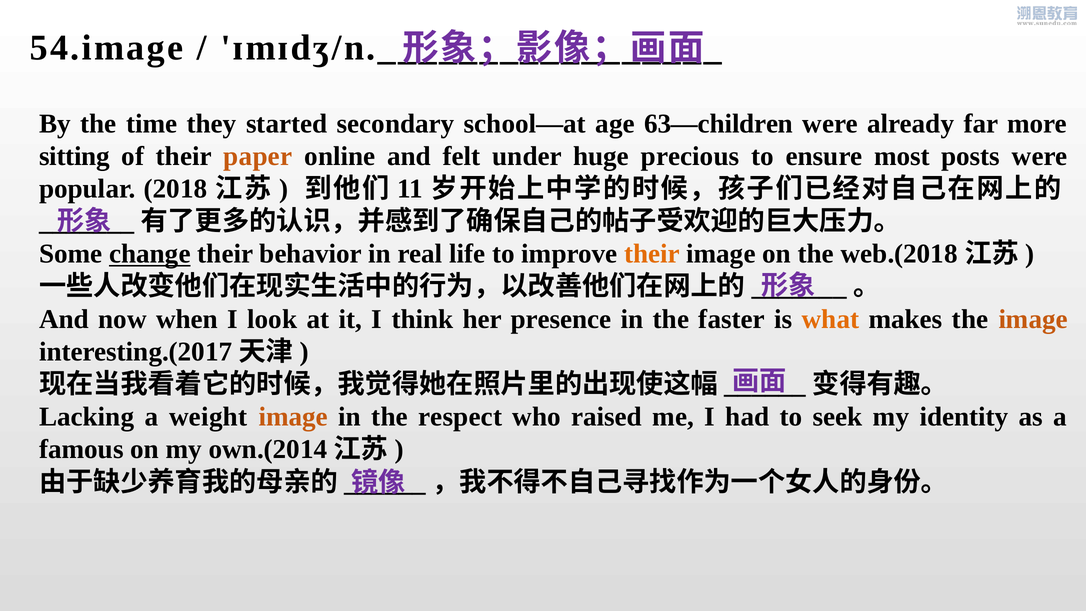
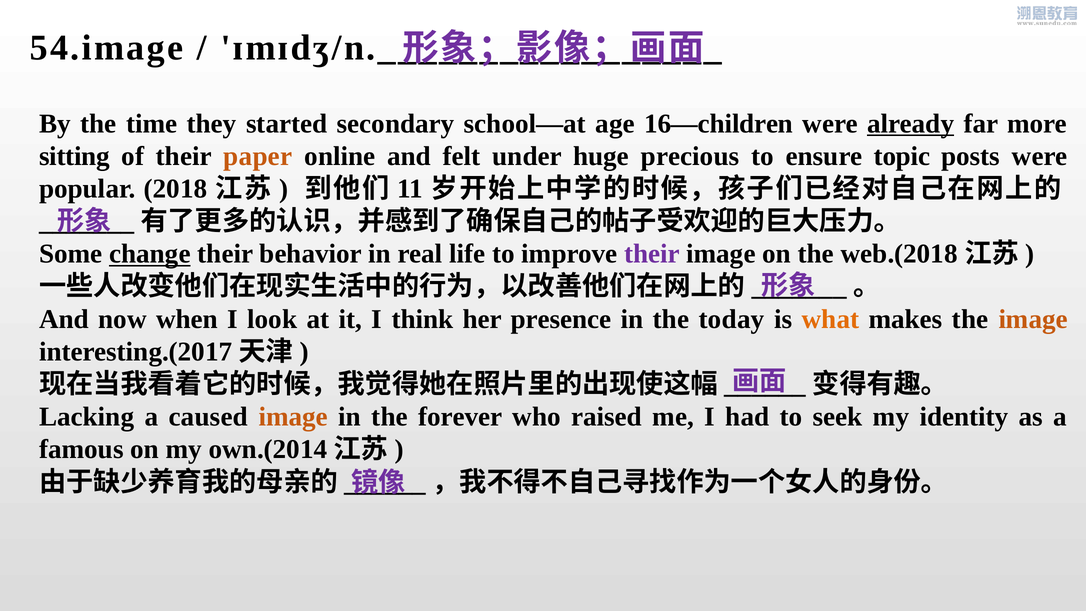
63—children: 63—children -> 16—children
already underline: none -> present
most: most -> topic
their at (652, 254) colour: orange -> purple
faster: faster -> today
weight: weight -> caused
respect: respect -> forever
